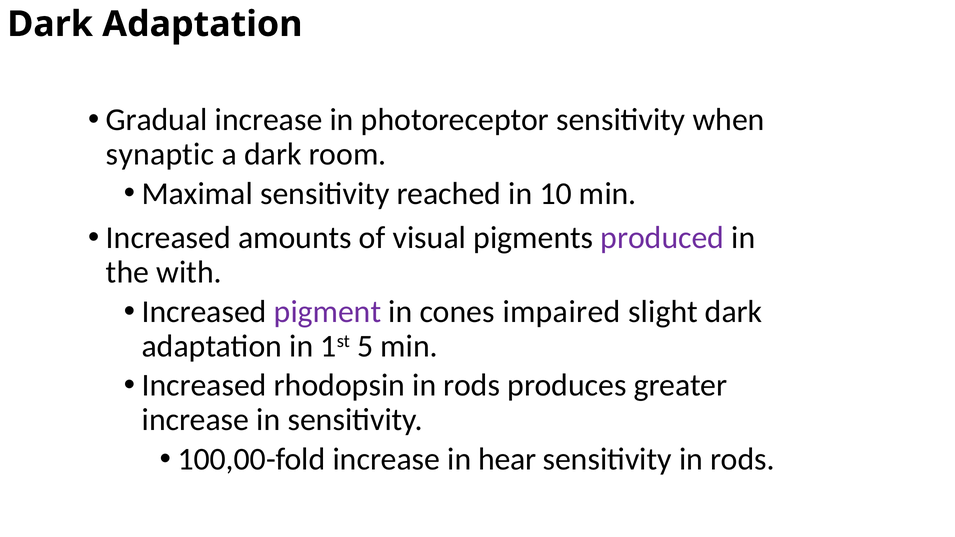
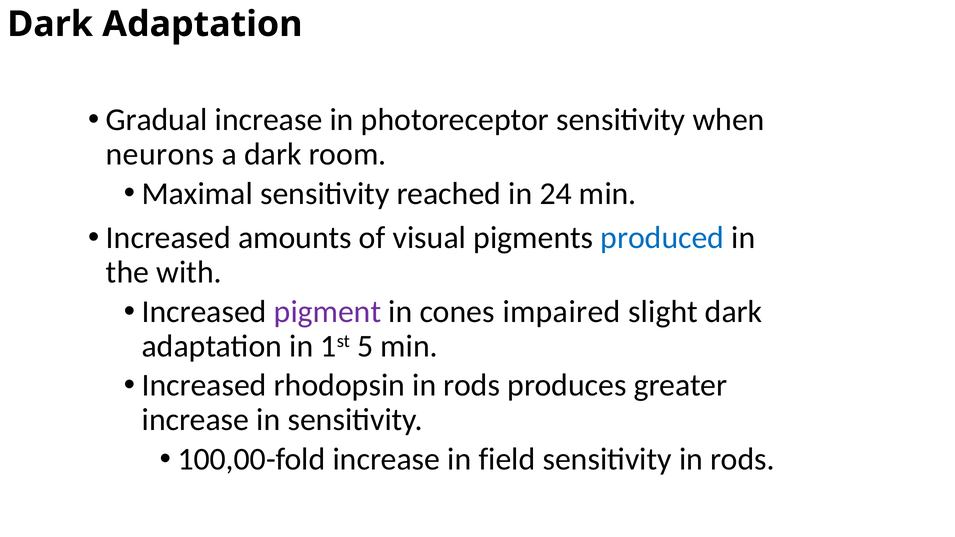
synaptic: synaptic -> neurons
10: 10 -> 24
produced colour: purple -> blue
hear: hear -> field
